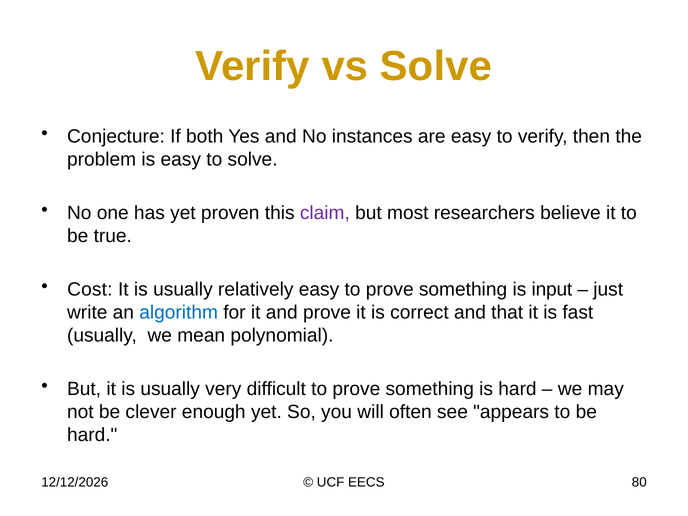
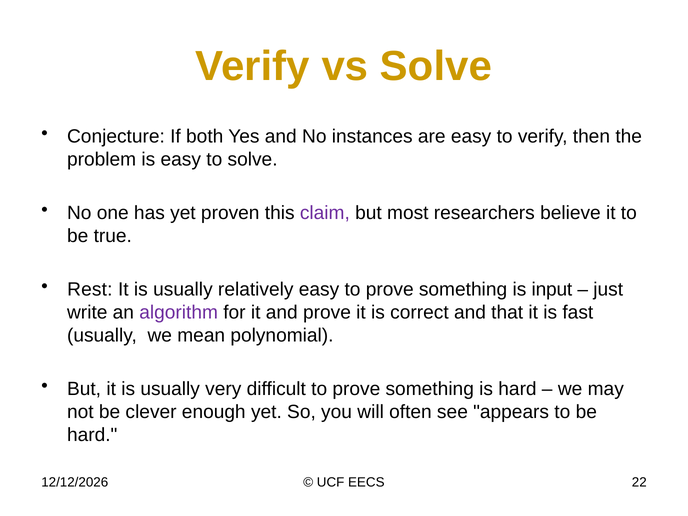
Cost: Cost -> Rest
algorithm colour: blue -> purple
80: 80 -> 22
